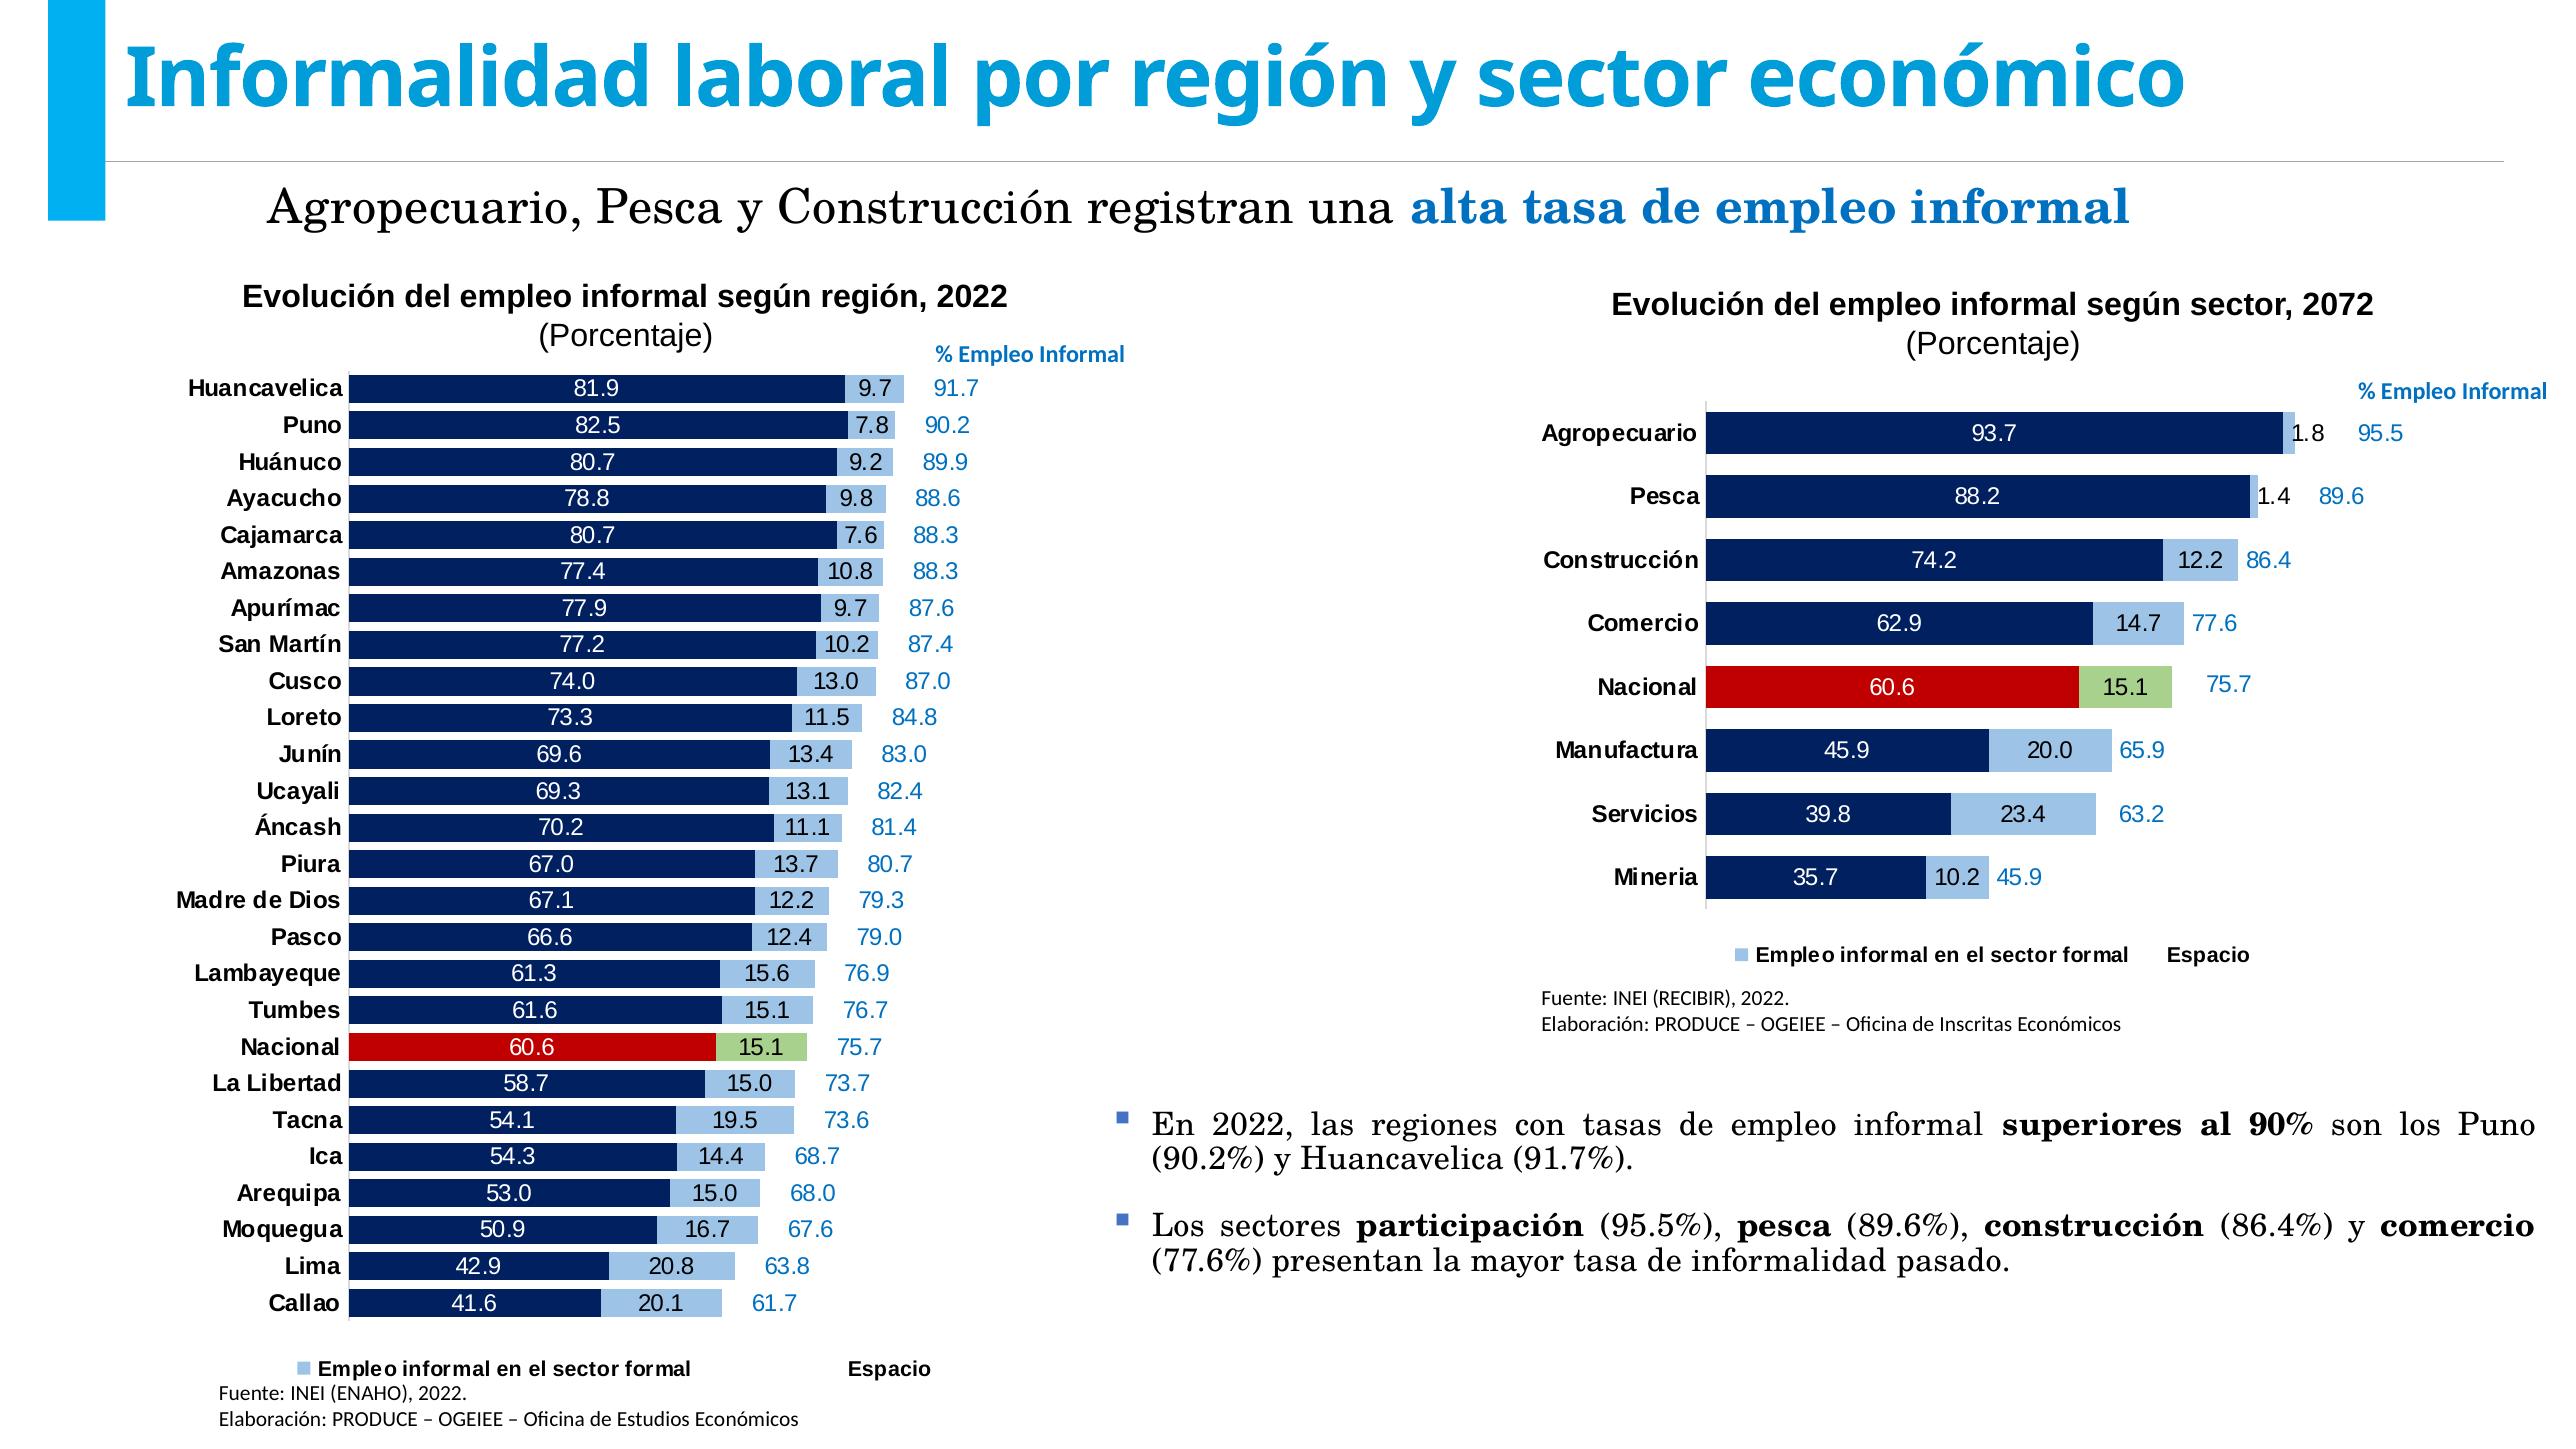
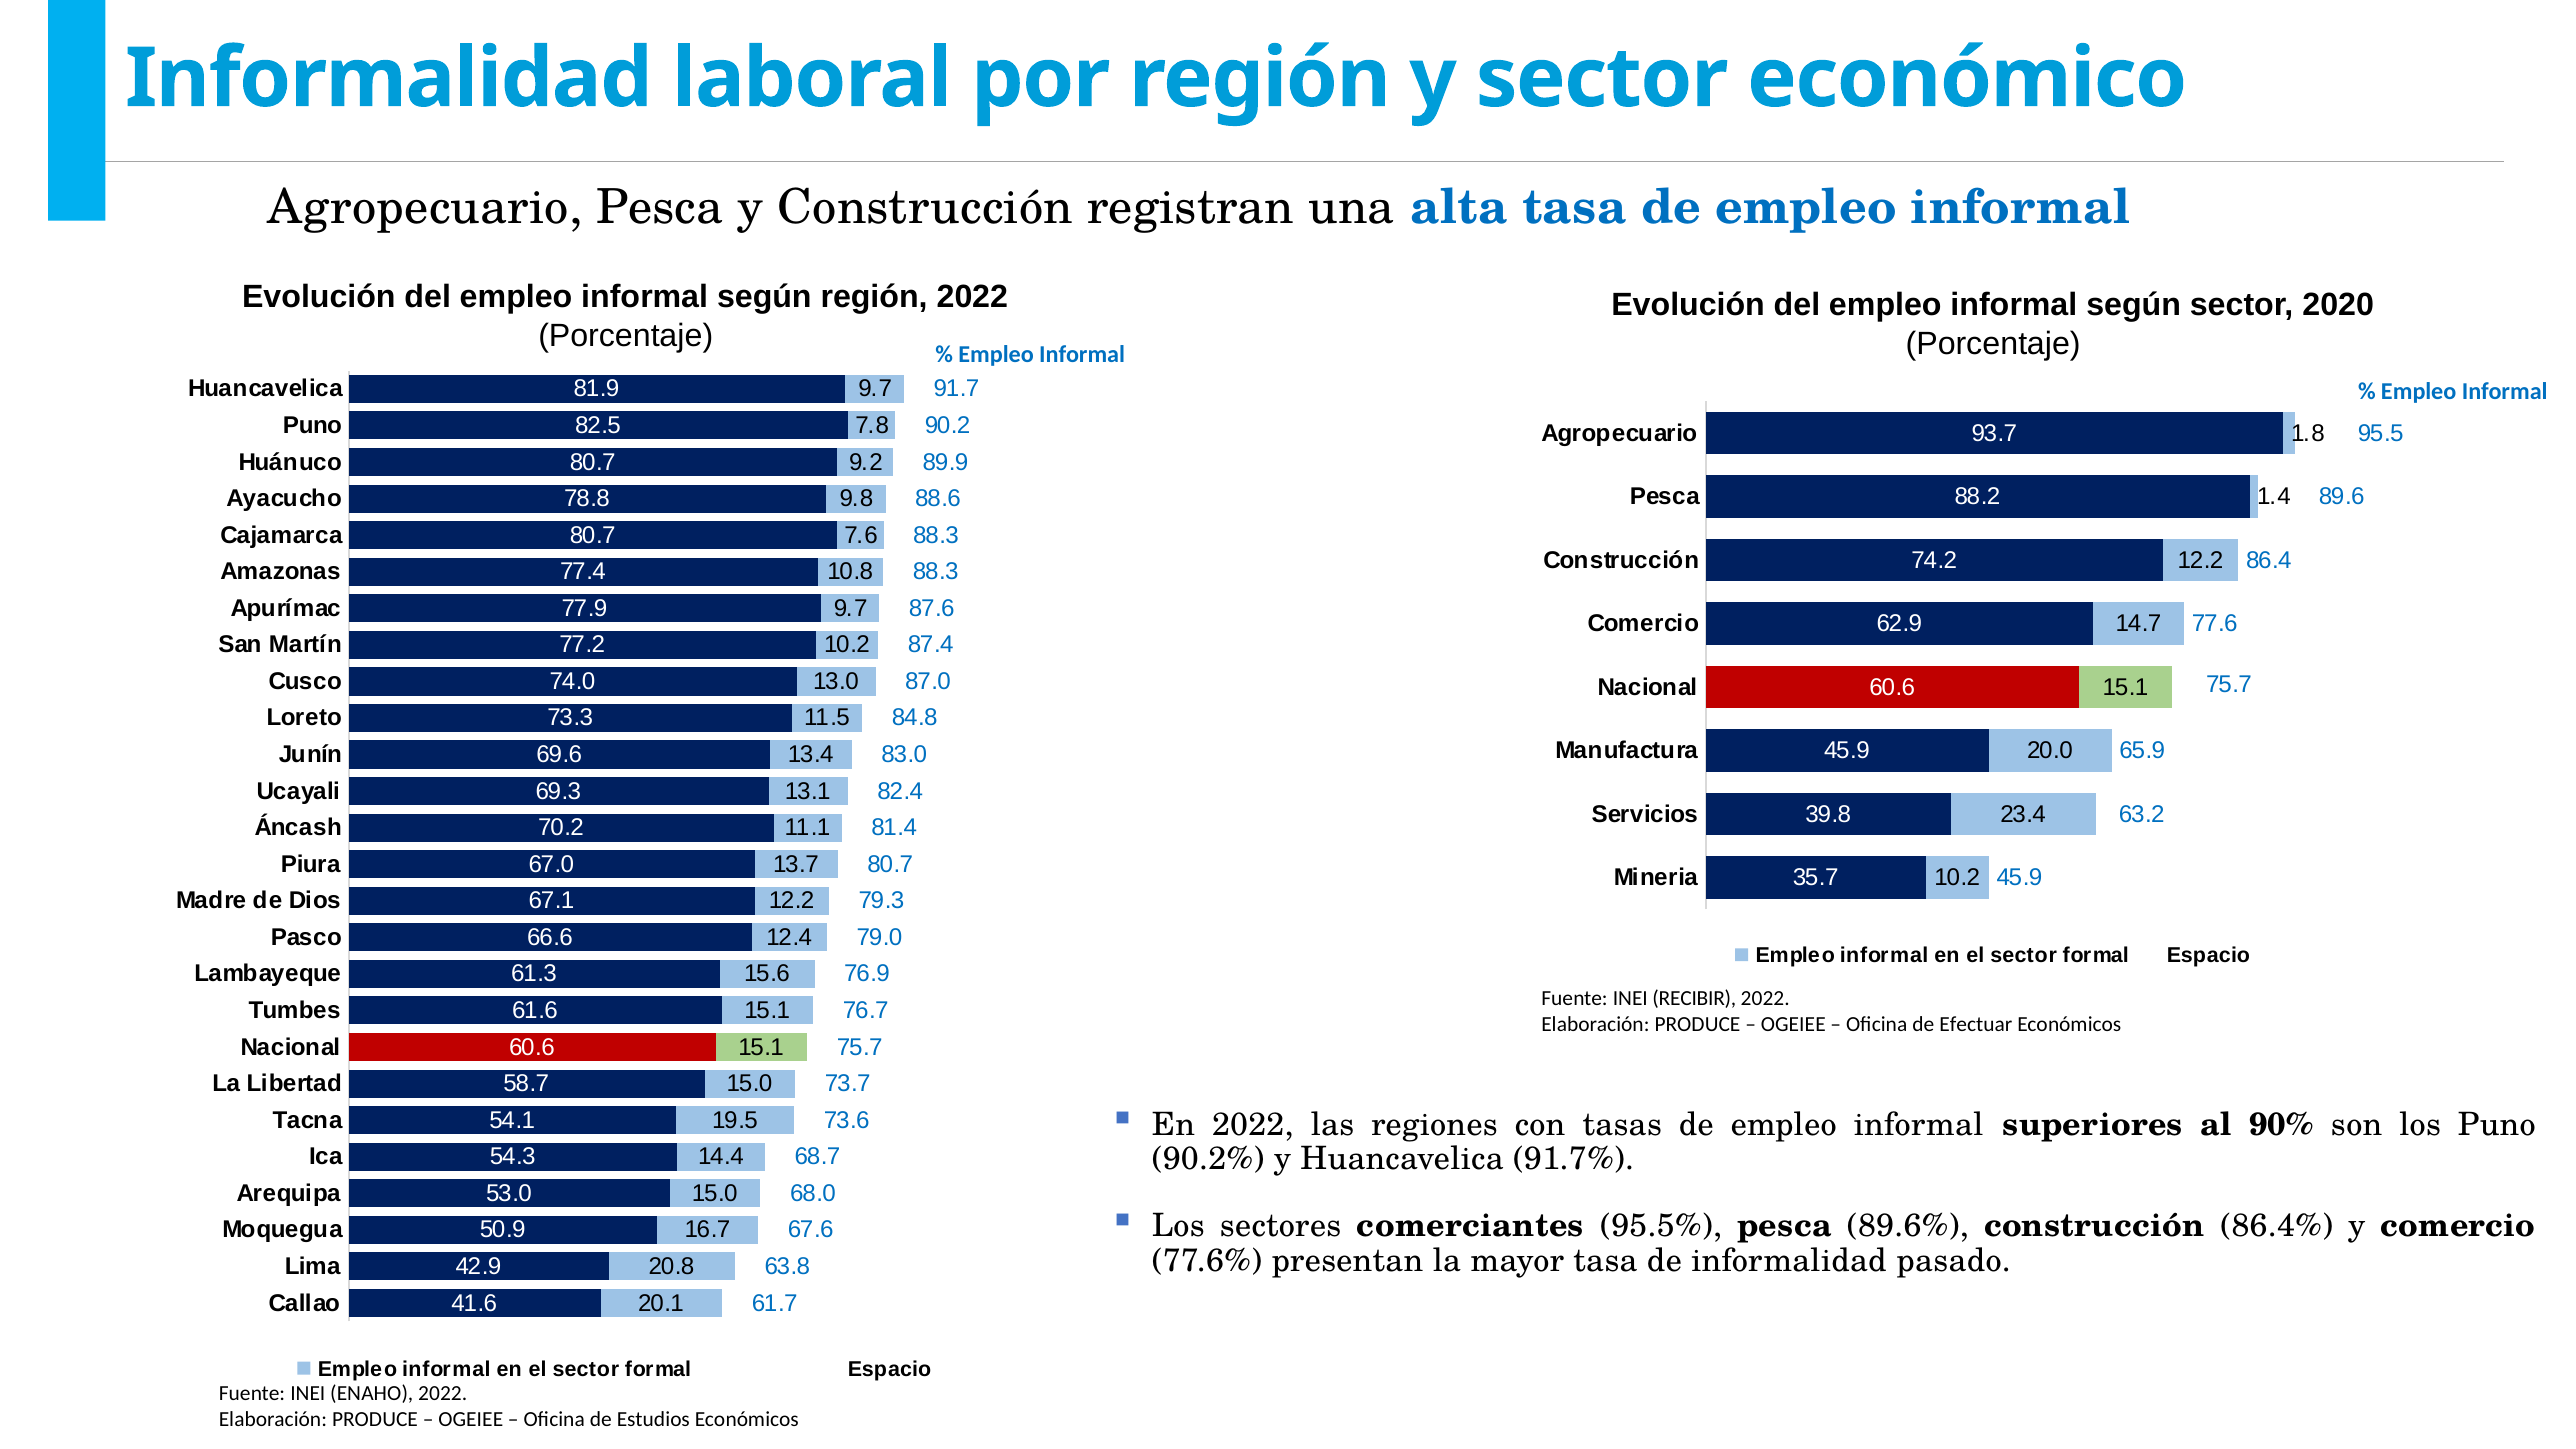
2072: 2072 -> 2020
Inscritas: Inscritas -> Efectuar
participación: participación -> comerciantes
